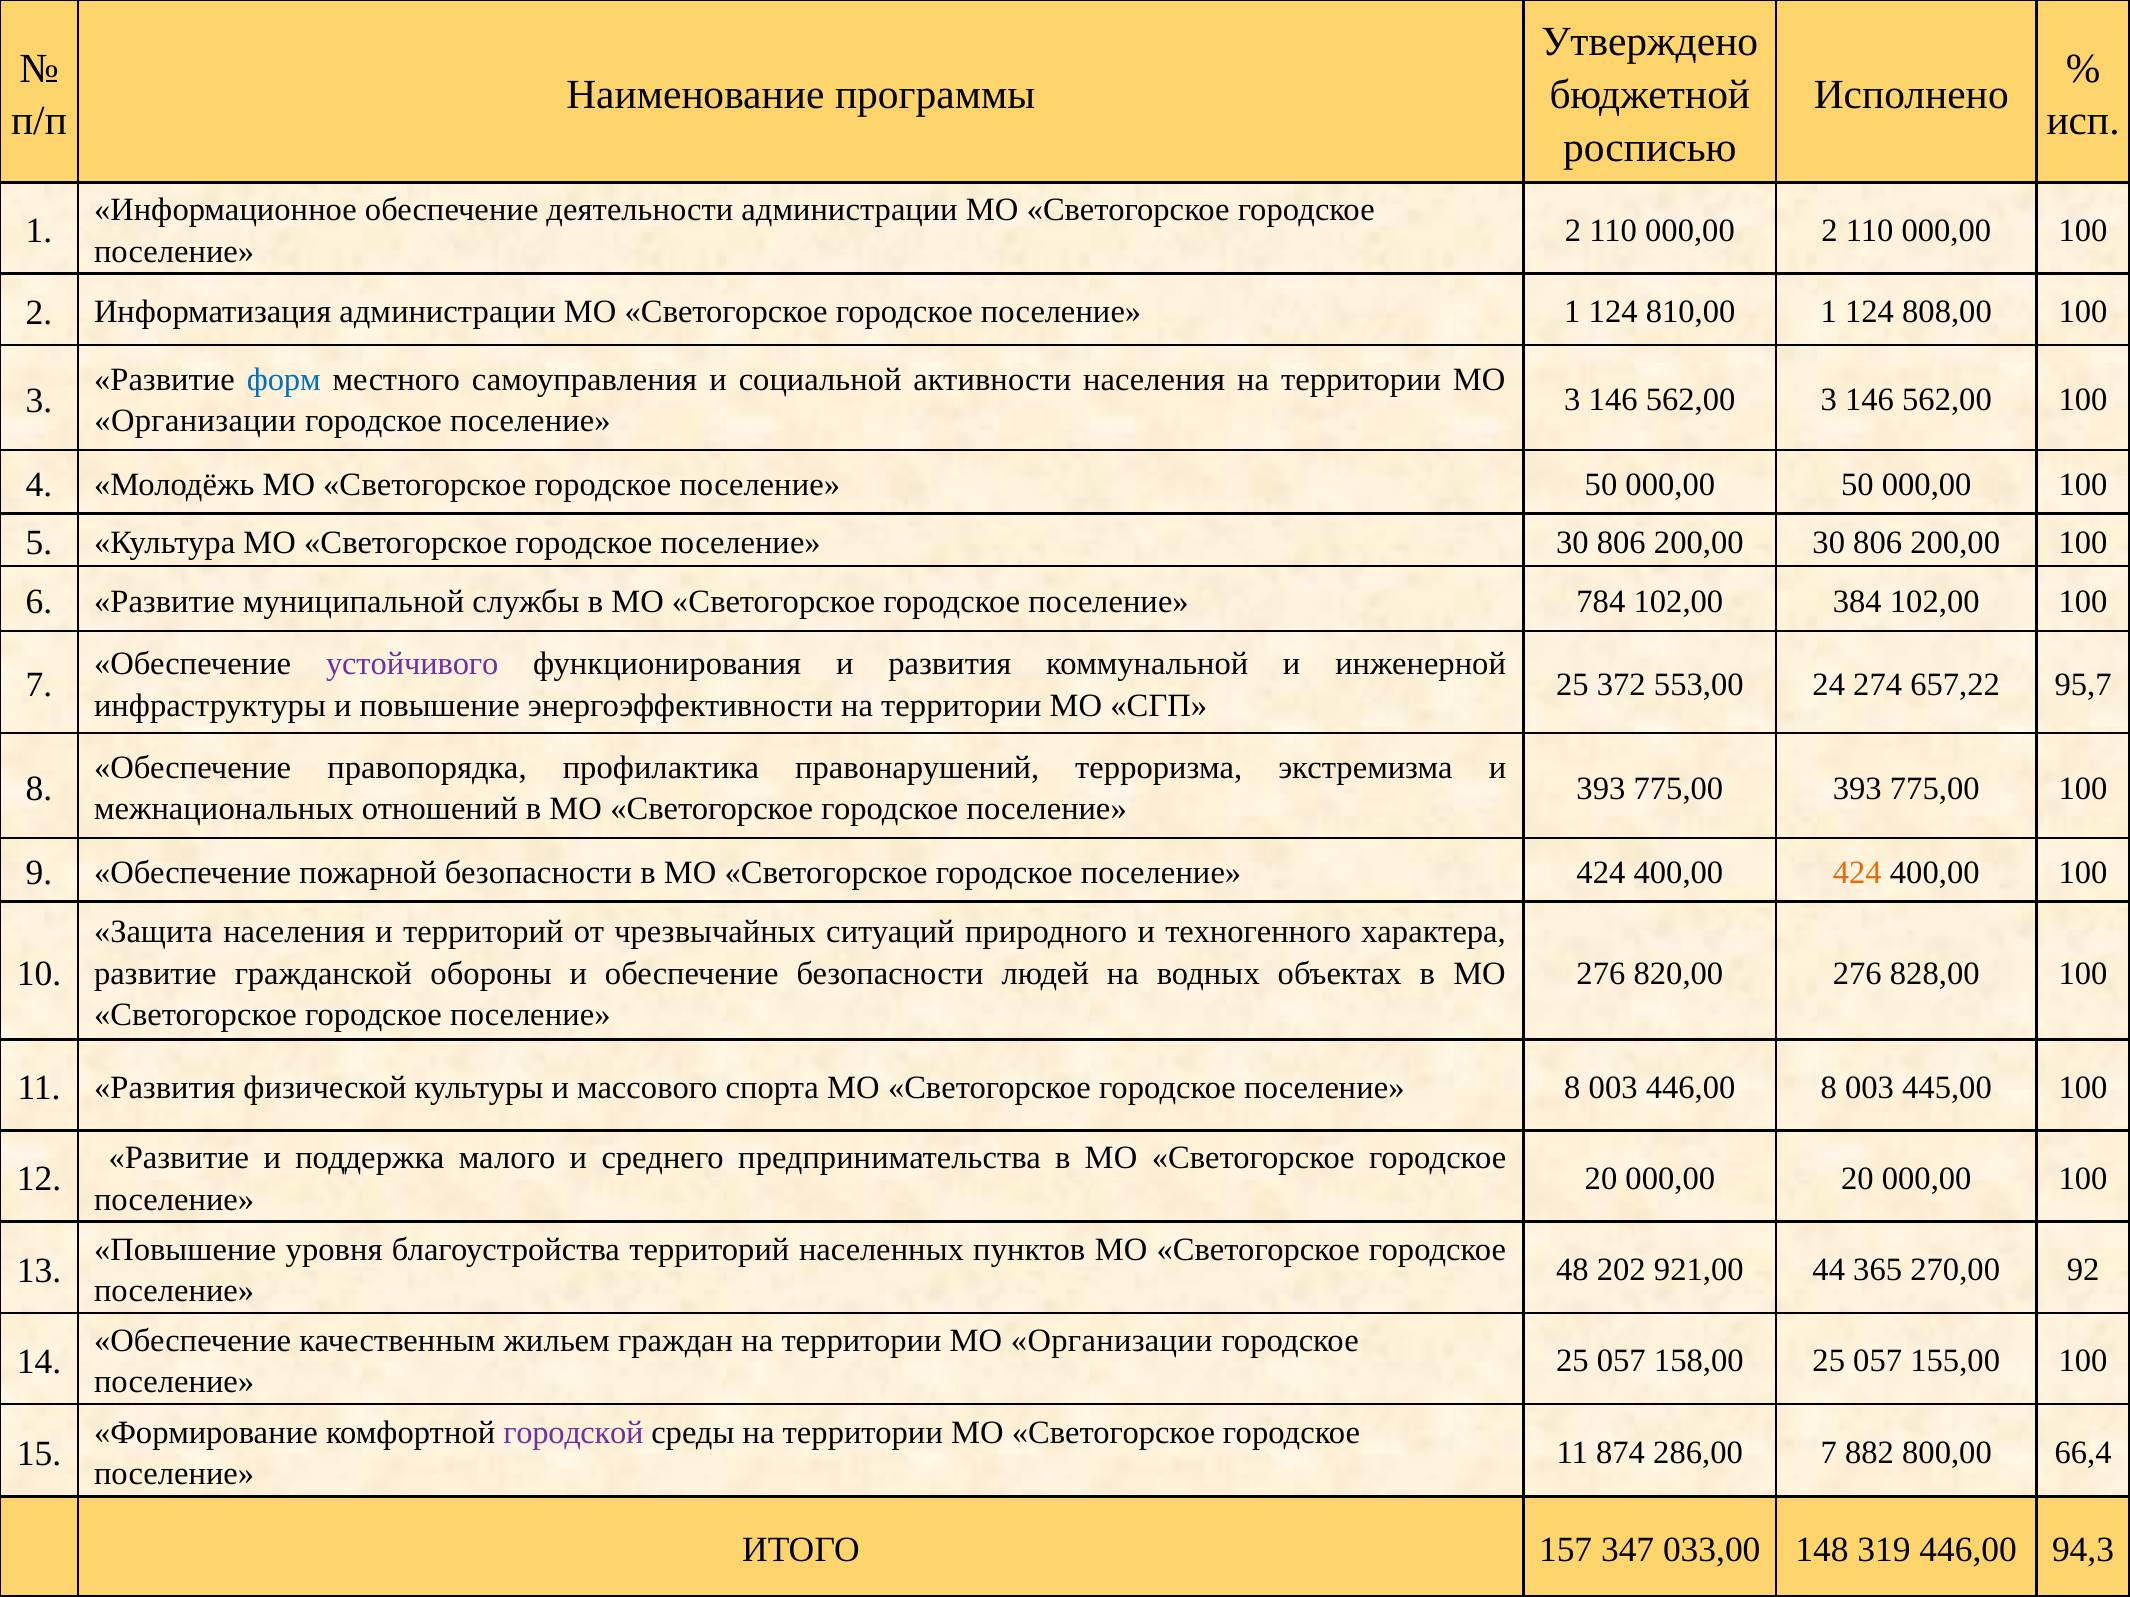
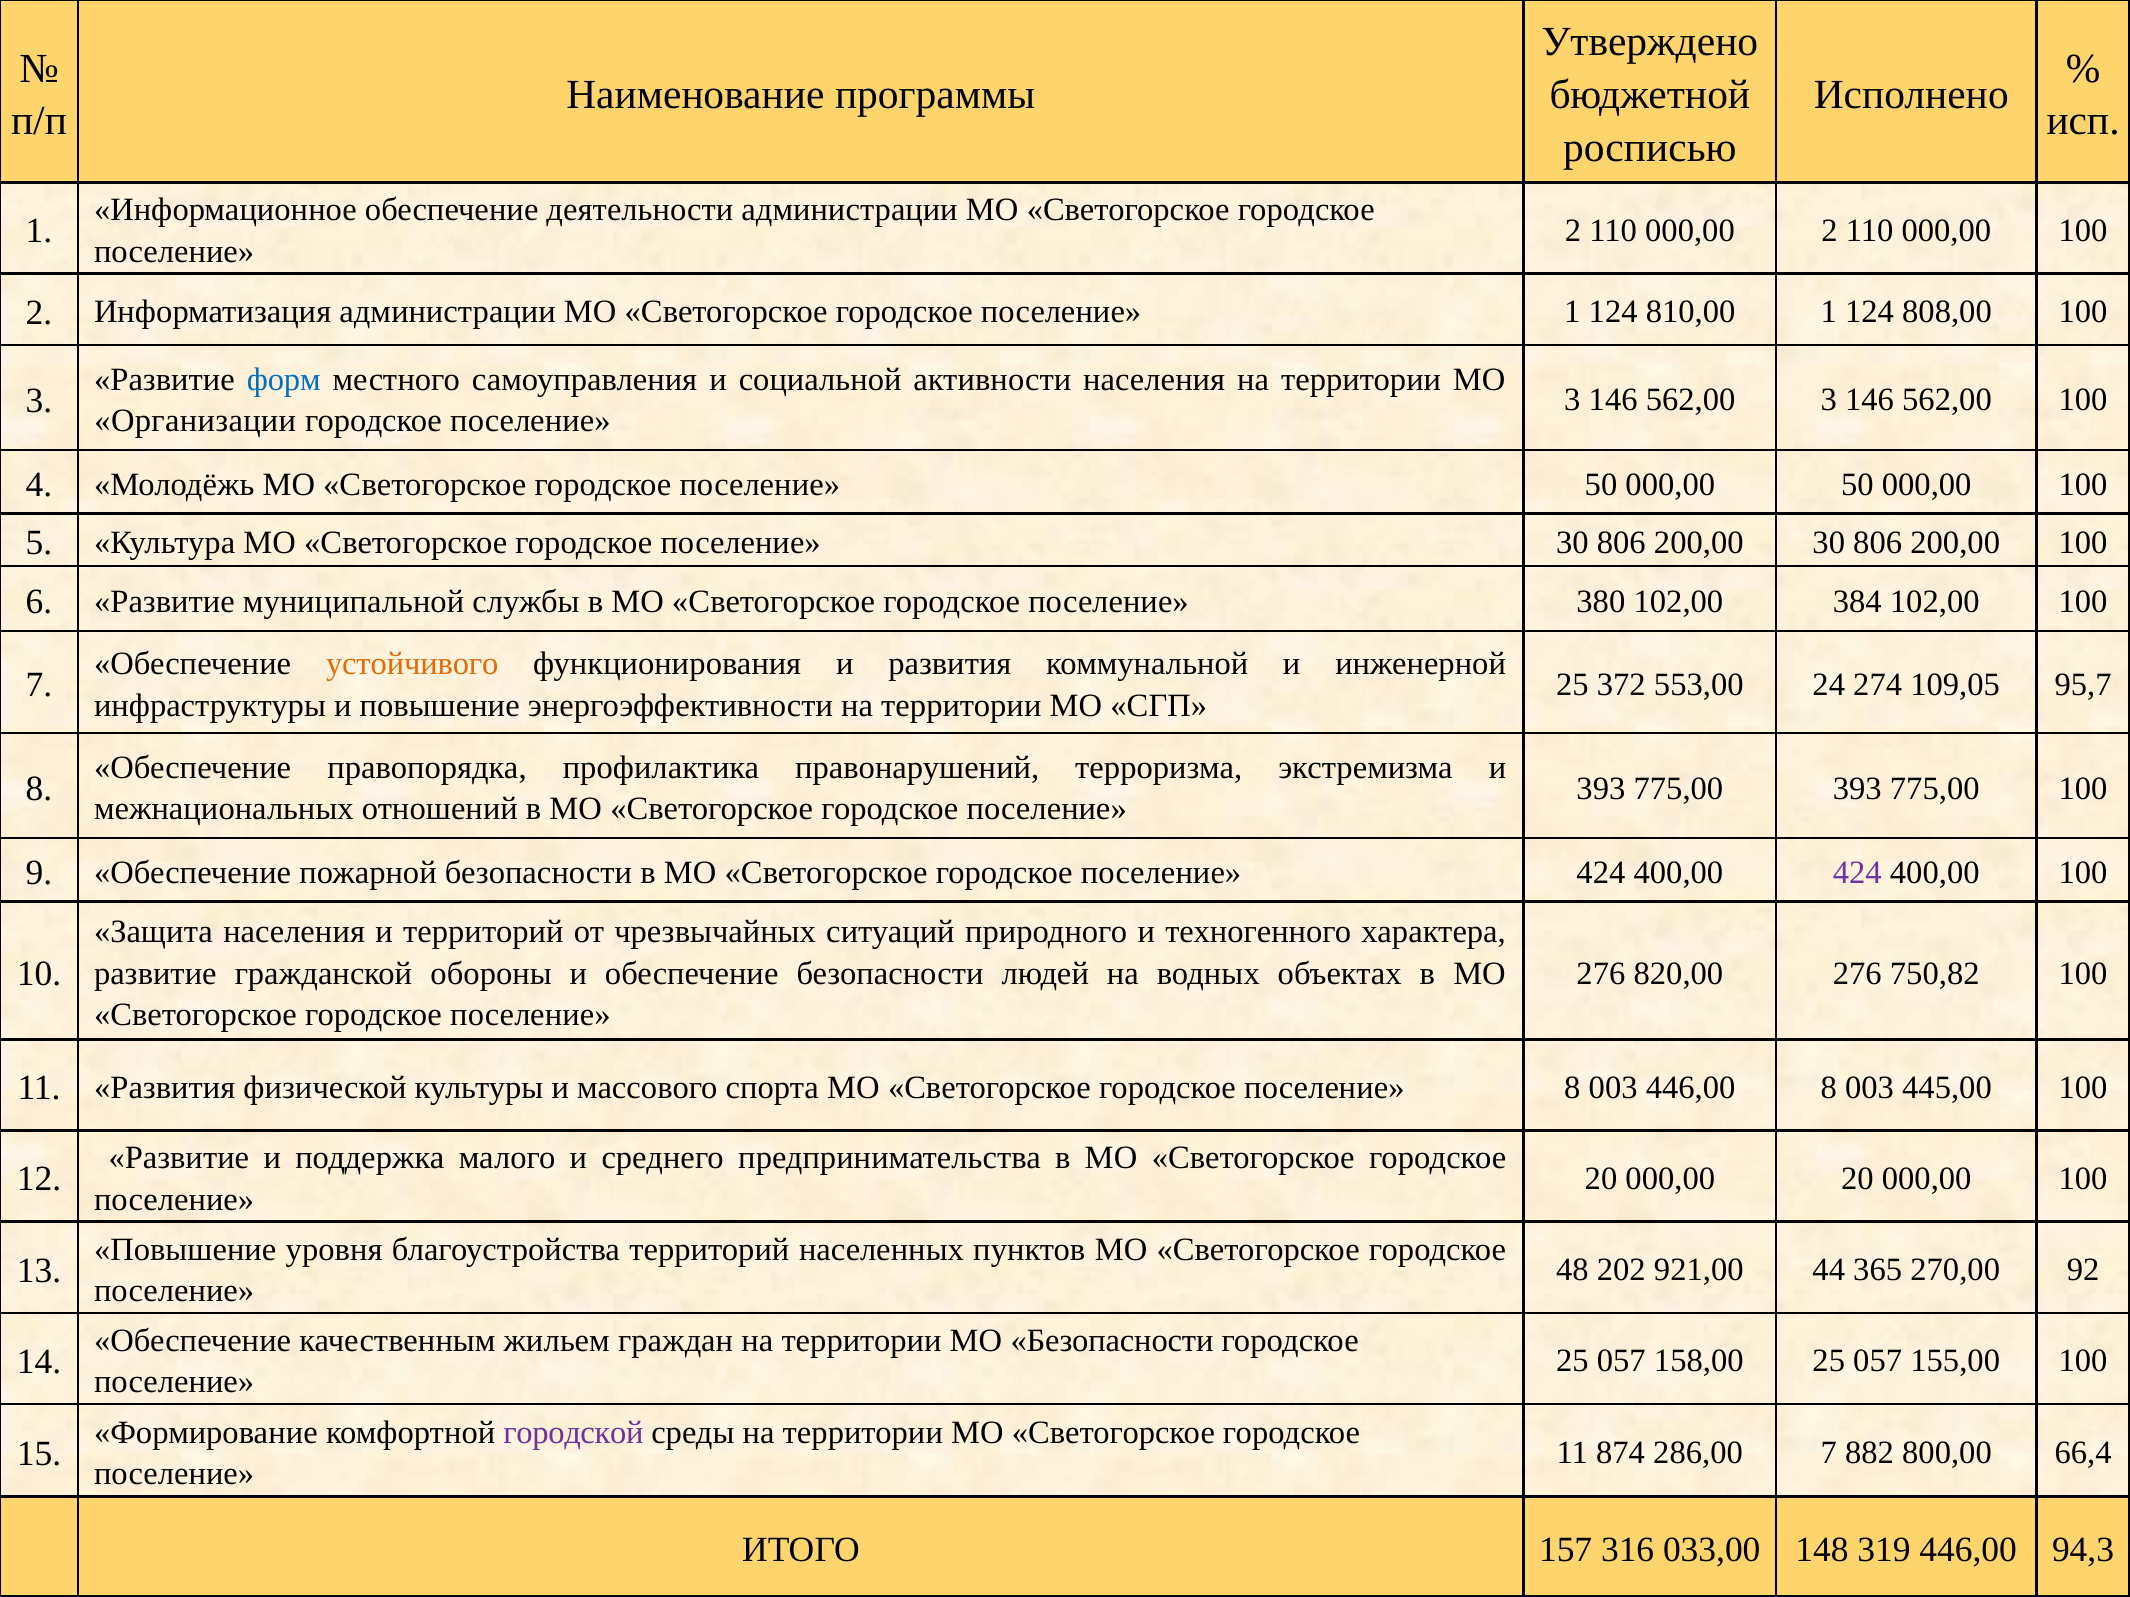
784: 784 -> 380
устойчивого colour: purple -> orange
657,22: 657,22 -> 109,05
424 at (1857, 873) colour: orange -> purple
828,00: 828,00 -> 750,82
Организации at (1112, 1341): Организации -> Безопасности
347: 347 -> 316
